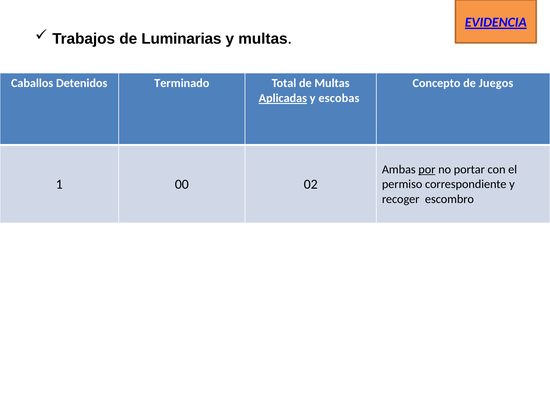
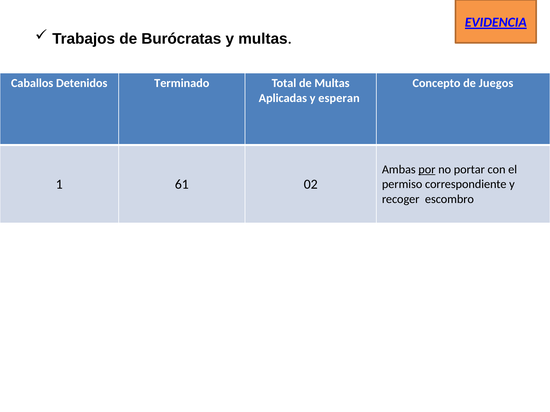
Luminarias: Luminarias -> Burócratas
Aplicadas underline: present -> none
escobas: escobas -> esperan
00: 00 -> 61
